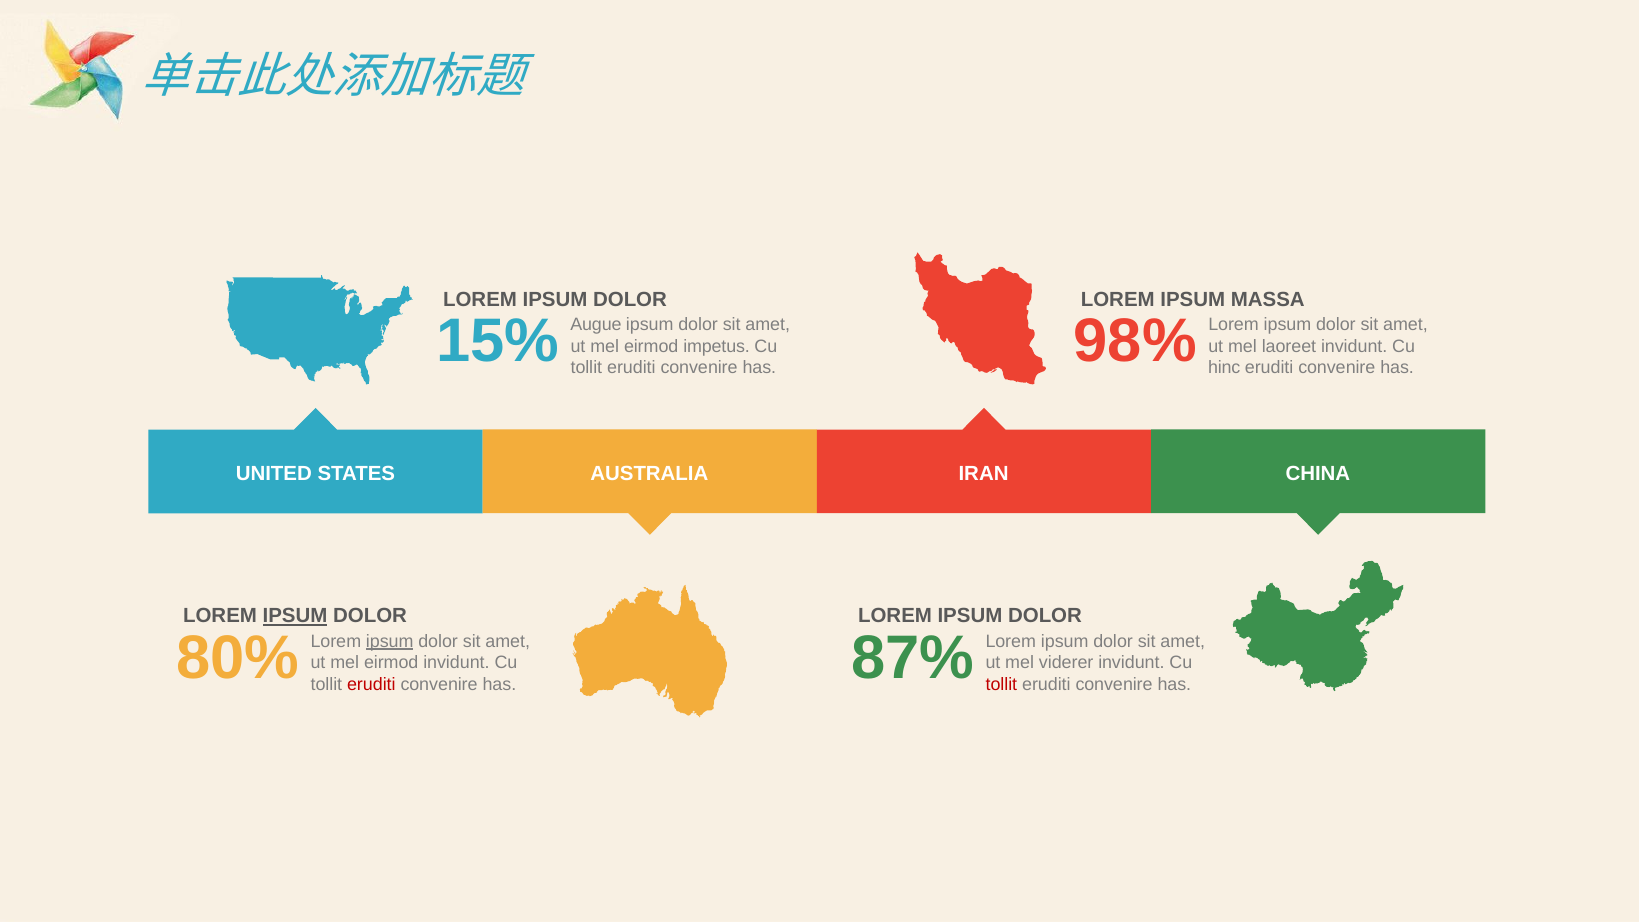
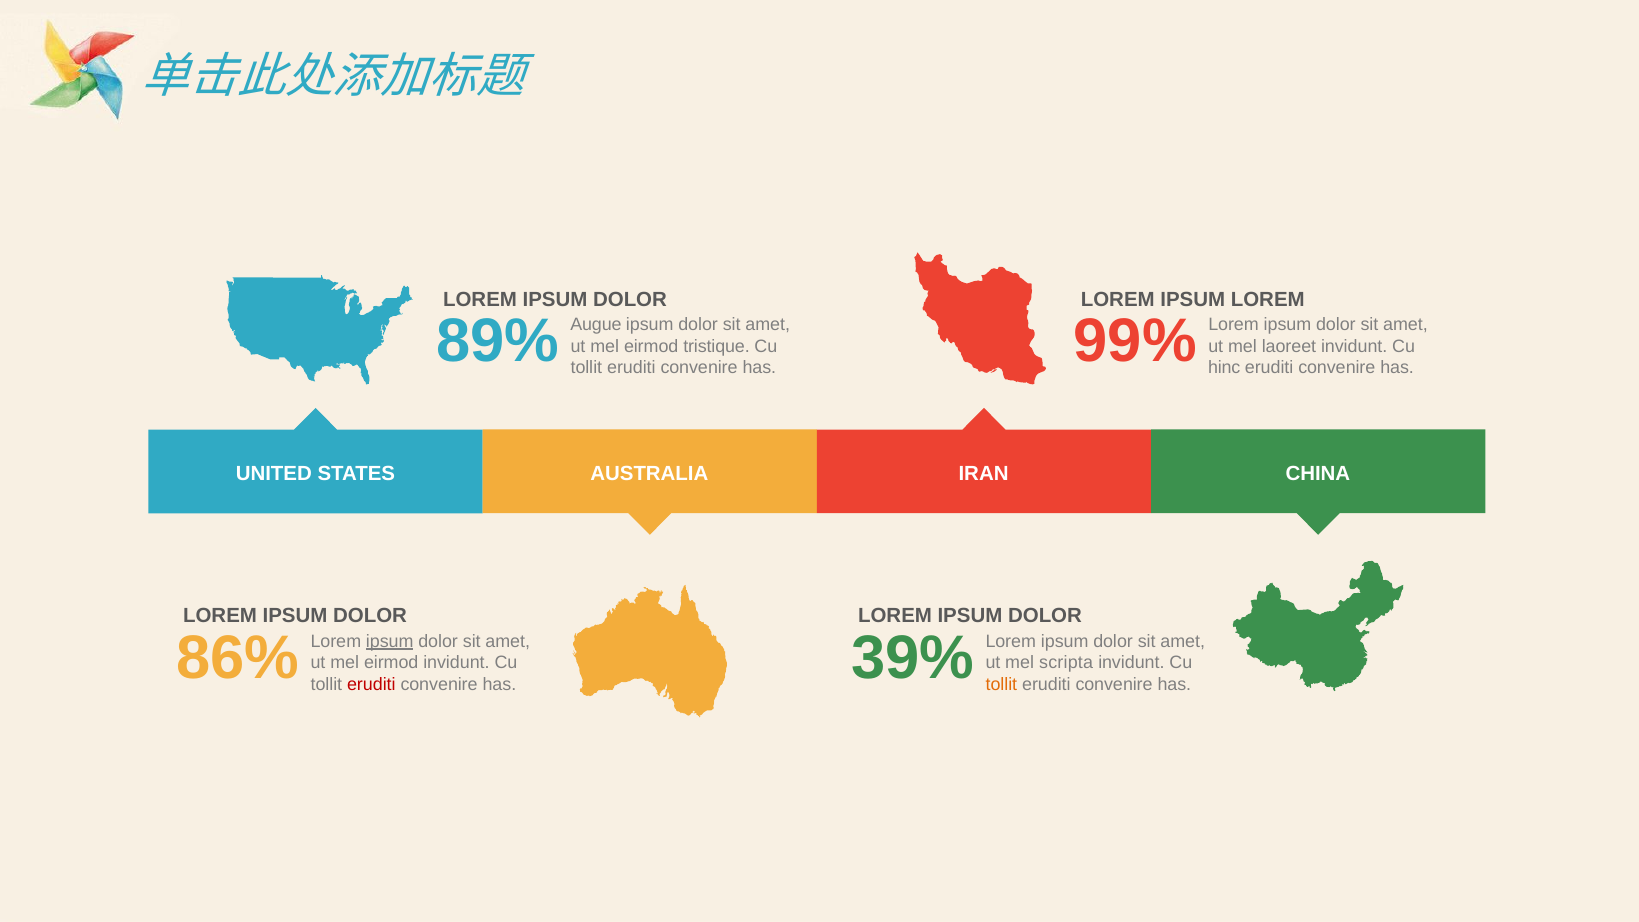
IPSUM MASSA: MASSA -> LOREM
15%: 15% -> 89%
98%: 98% -> 99%
impetus: impetus -> tristique
IPSUM at (295, 616) underline: present -> none
80%: 80% -> 86%
87%: 87% -> 39%
viderer: viderer -> scripta
tollit at (1001, 684) colour: red -> orange
